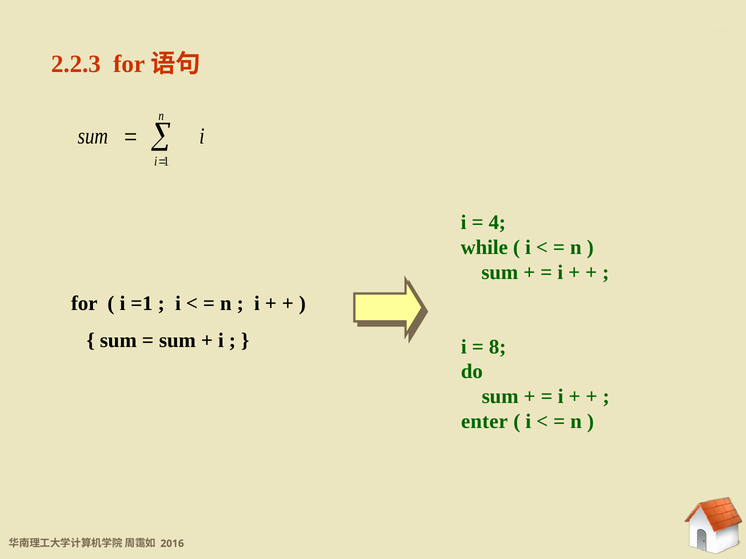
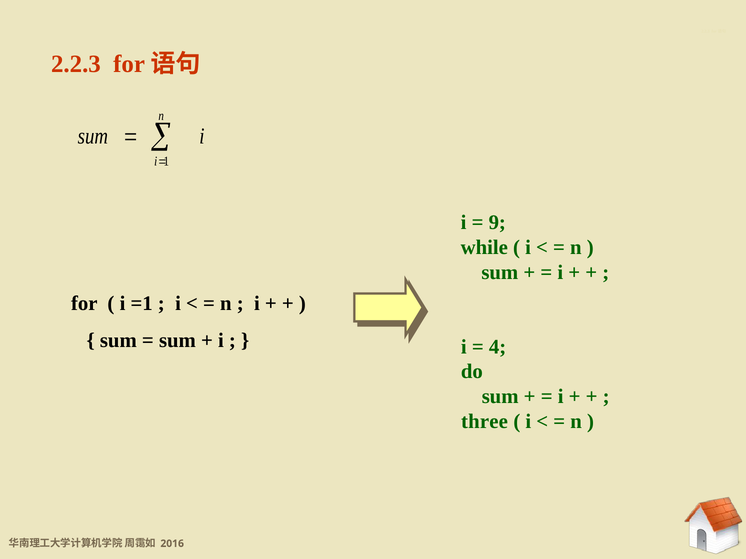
4: 4 -> 9
8: 8 -> 4
enter: enter -> three
